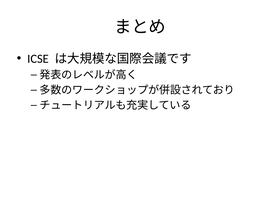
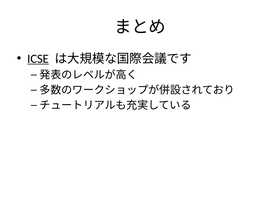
ICSE underline: none -> present
